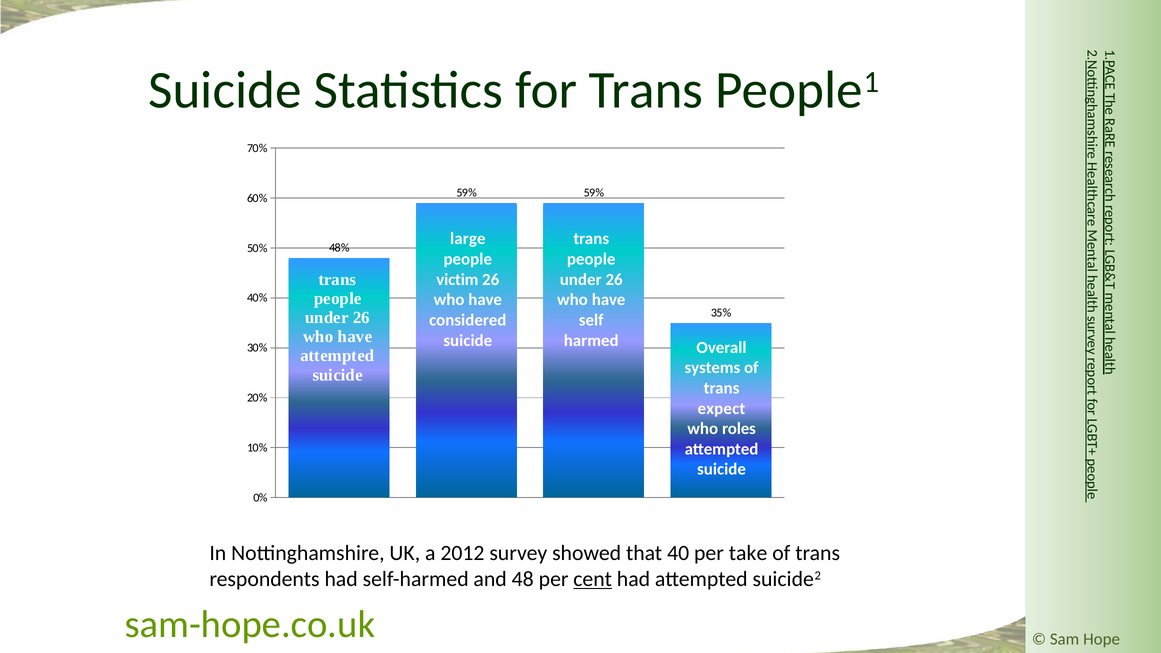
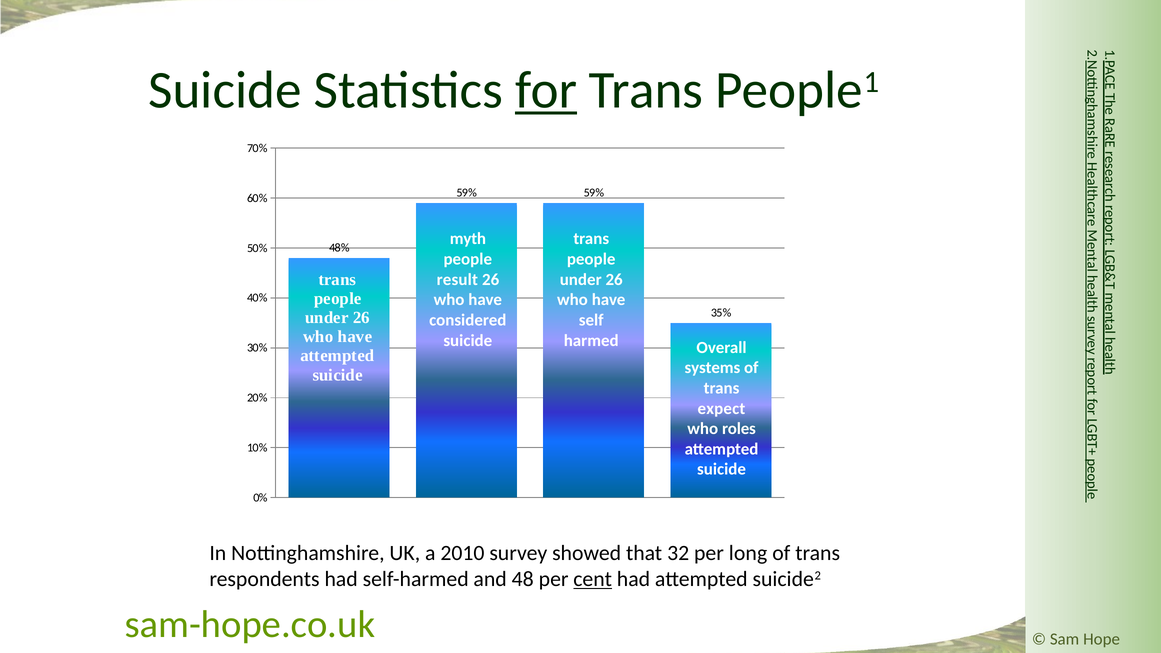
for underline: none -> present
large: large -> myth
victim: victim -> result
2012: 2012 -> 2010
40: 40 -> 32
take: take -> long
